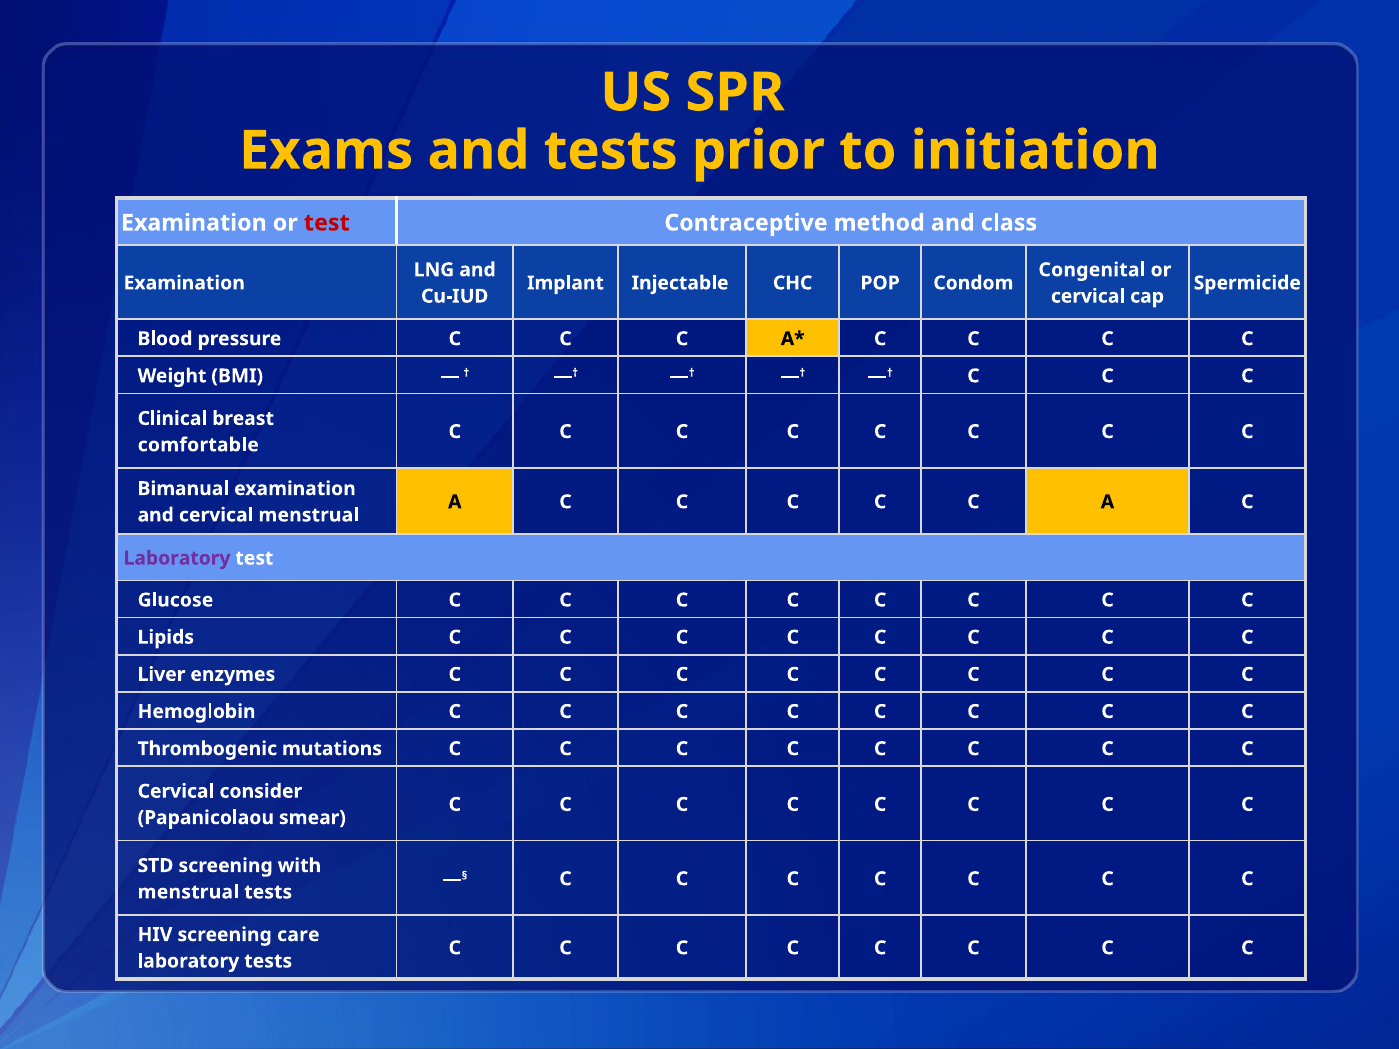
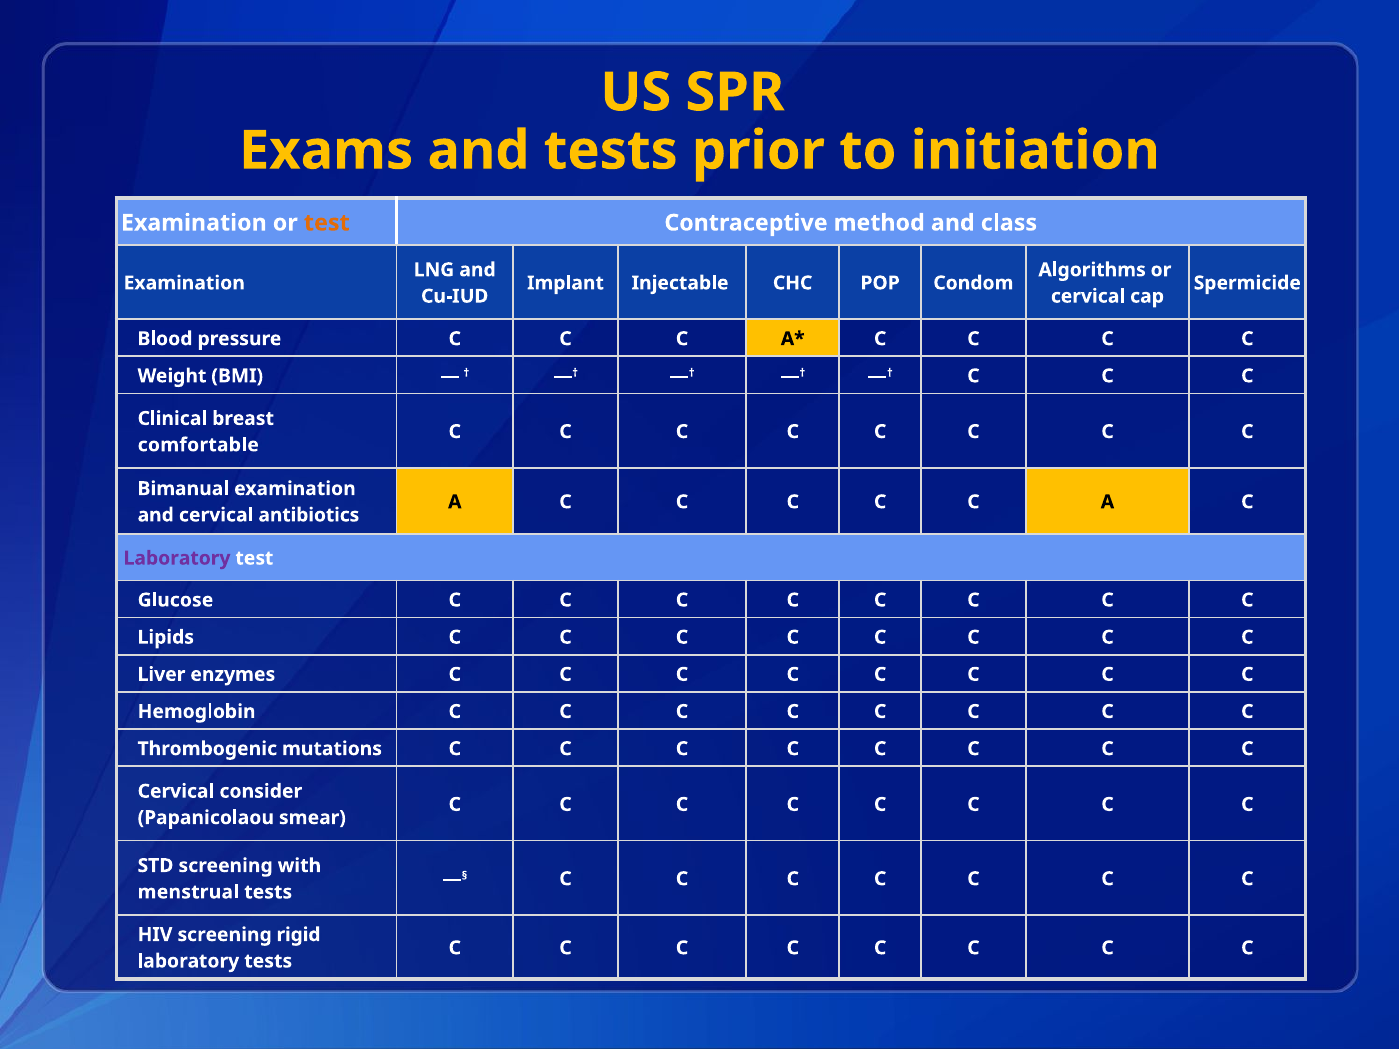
test at (327, 223) colour: red -> orange
Congenital: Congenital -> Algorithms
cervical menstrual: menstrual -> antibiotics
care: care -> rigid
